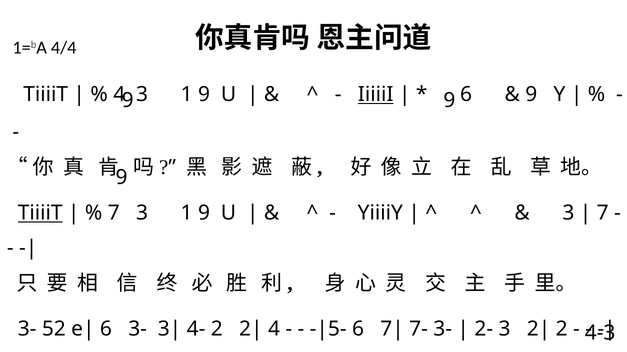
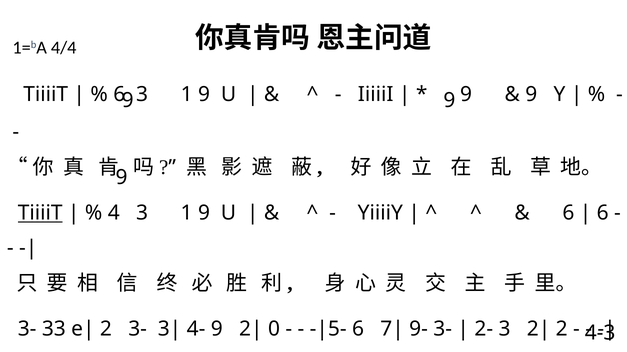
4 at (119, 95): 4 -> 6
IiiiiI underline: present -> none
6 at (466, 95): 6 -> 9
7 at (114, 213): 7 -> 4
3 at (568, 213): 3 -> 6
7 at (603, 213): 7 -> 6
52: 52 -> 33
6 at (106, 330): 6 -> 2
4- 2: 2 -> 9
4 at (274, 330): 4 -> 0
7-: 7- -> 9-
